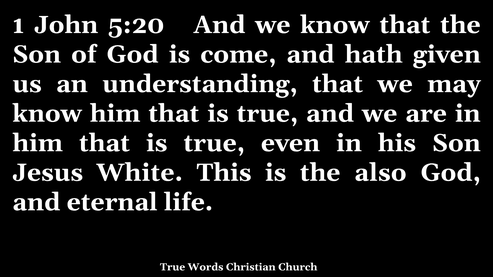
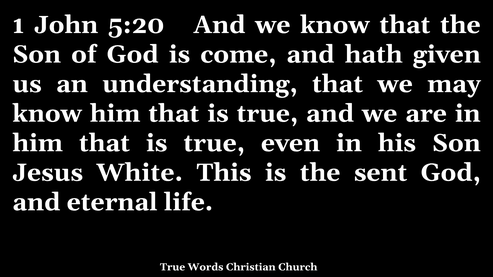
also: also -> sent
